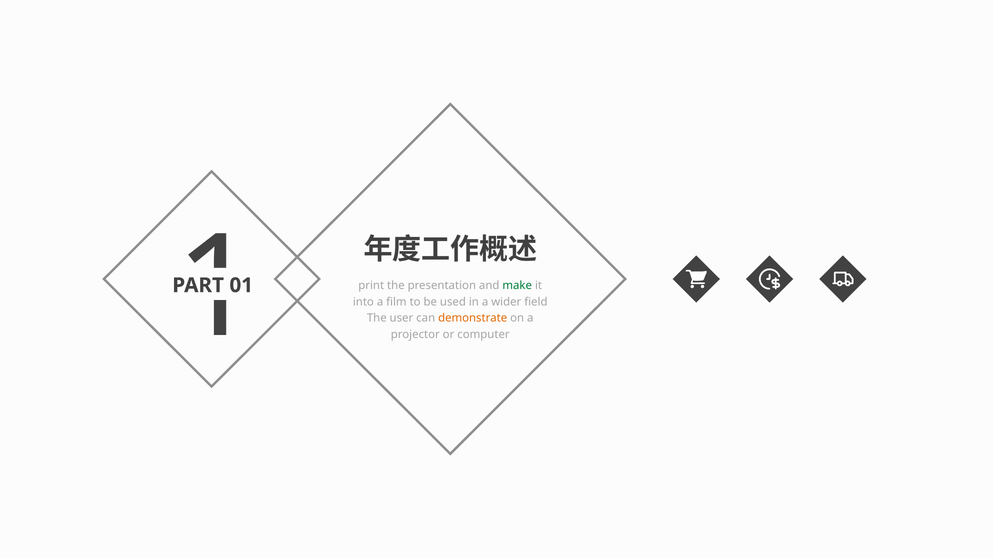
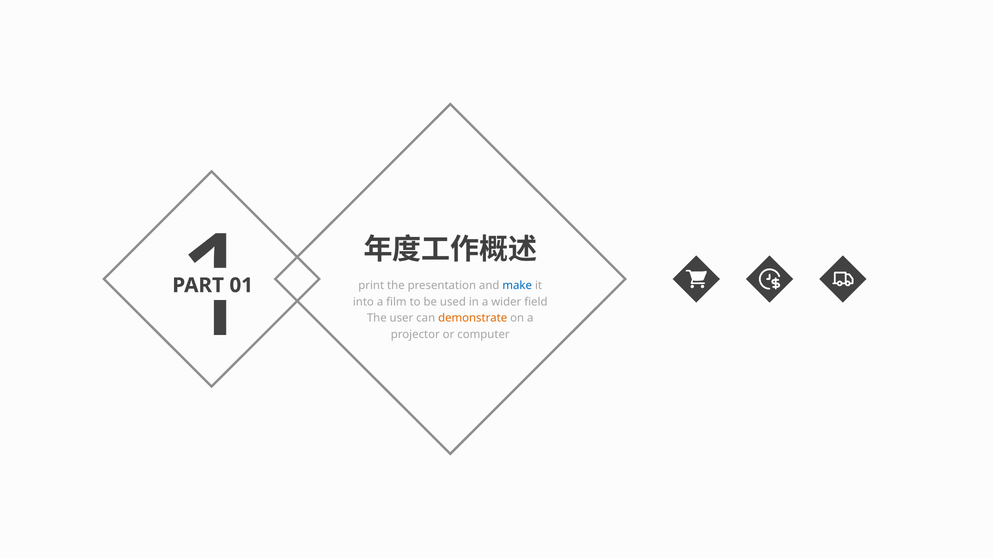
make colour: green -> blue
